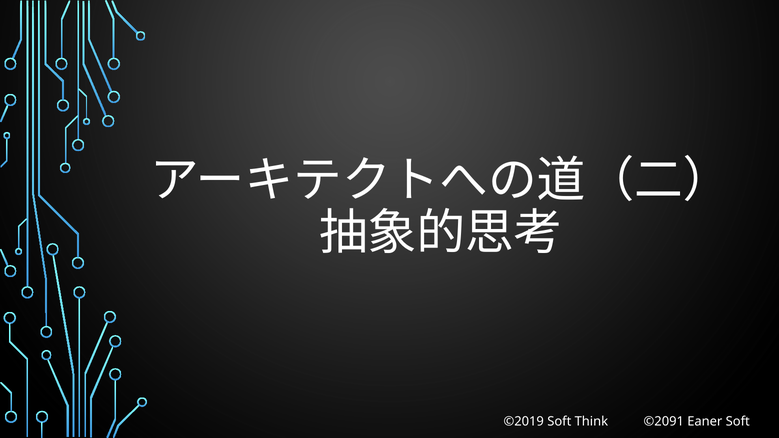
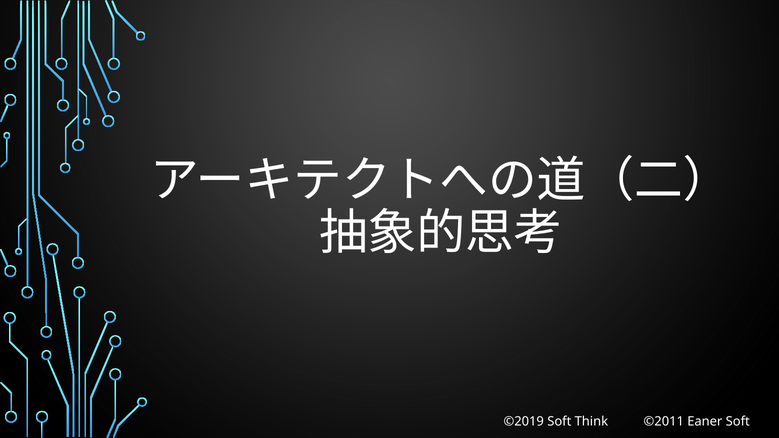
©2091: ©2091 -> ©2011
